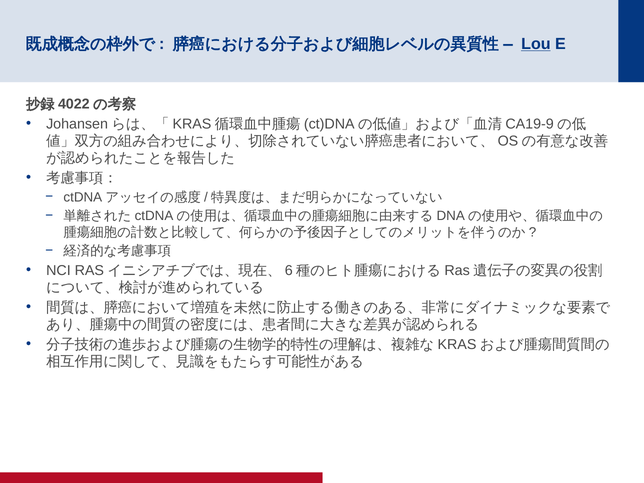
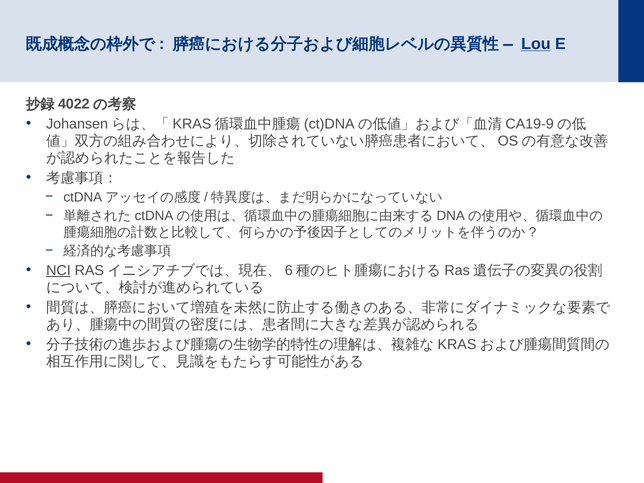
NCI underline: none -> present
